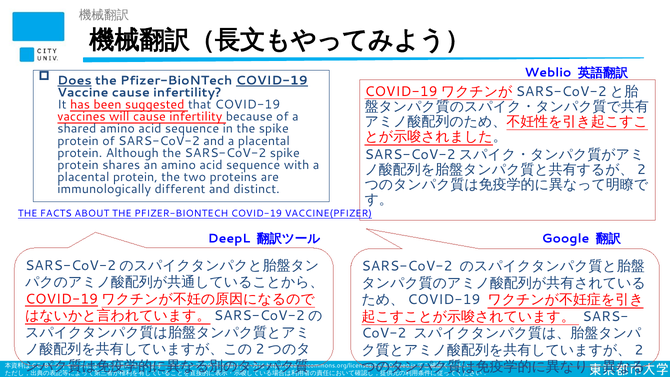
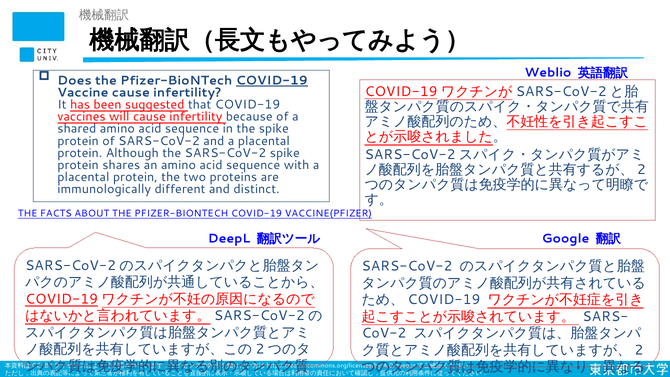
Does underline: present -> none
